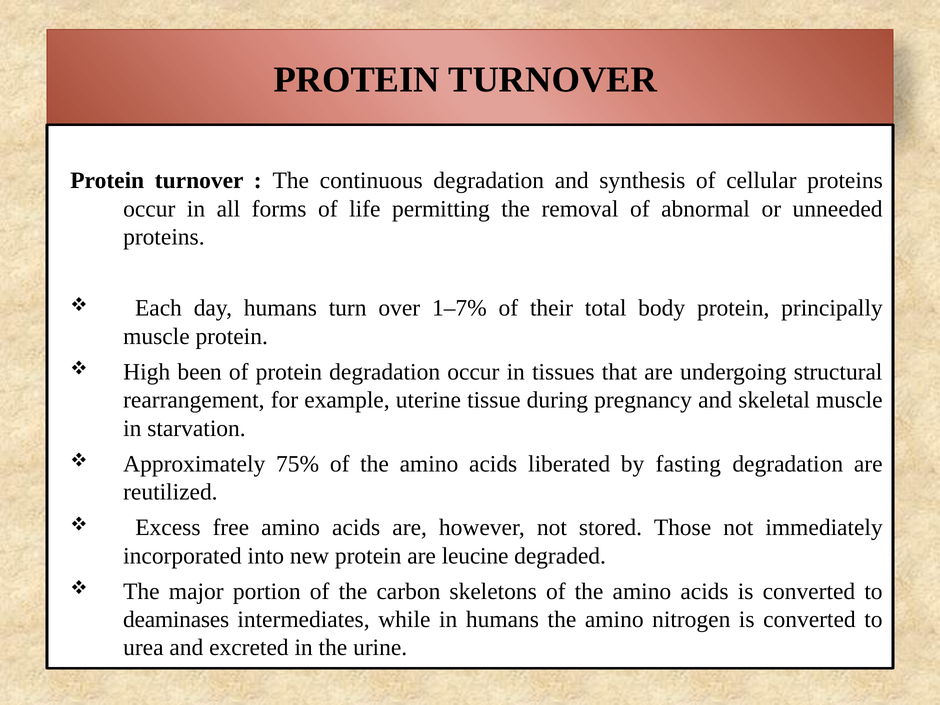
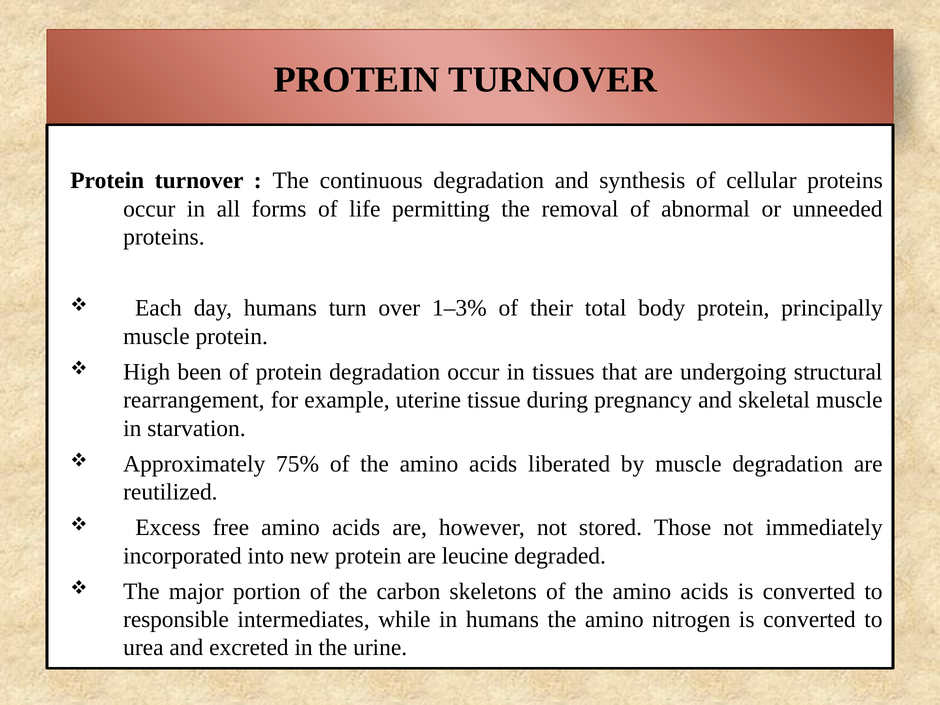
1–7%: 1–7% -> 1–3%
by fasting: fasting -> muscle
deaminases: deaminases -> responsible
